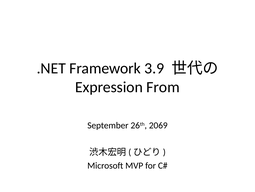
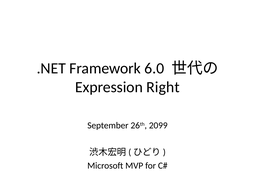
3.9: 3.9 -> 6.0
From: From -> Right
2069: 2069 -> 2099
